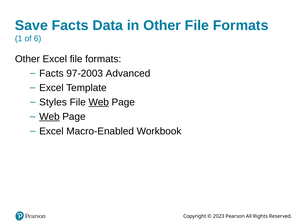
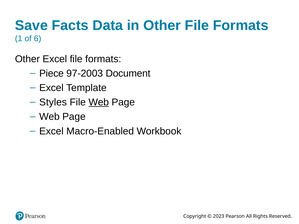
Facts at (51, 73): Facts -> Piece
Advanced: Advanced -> Document
Web at (49, 117) underline: present -> none
